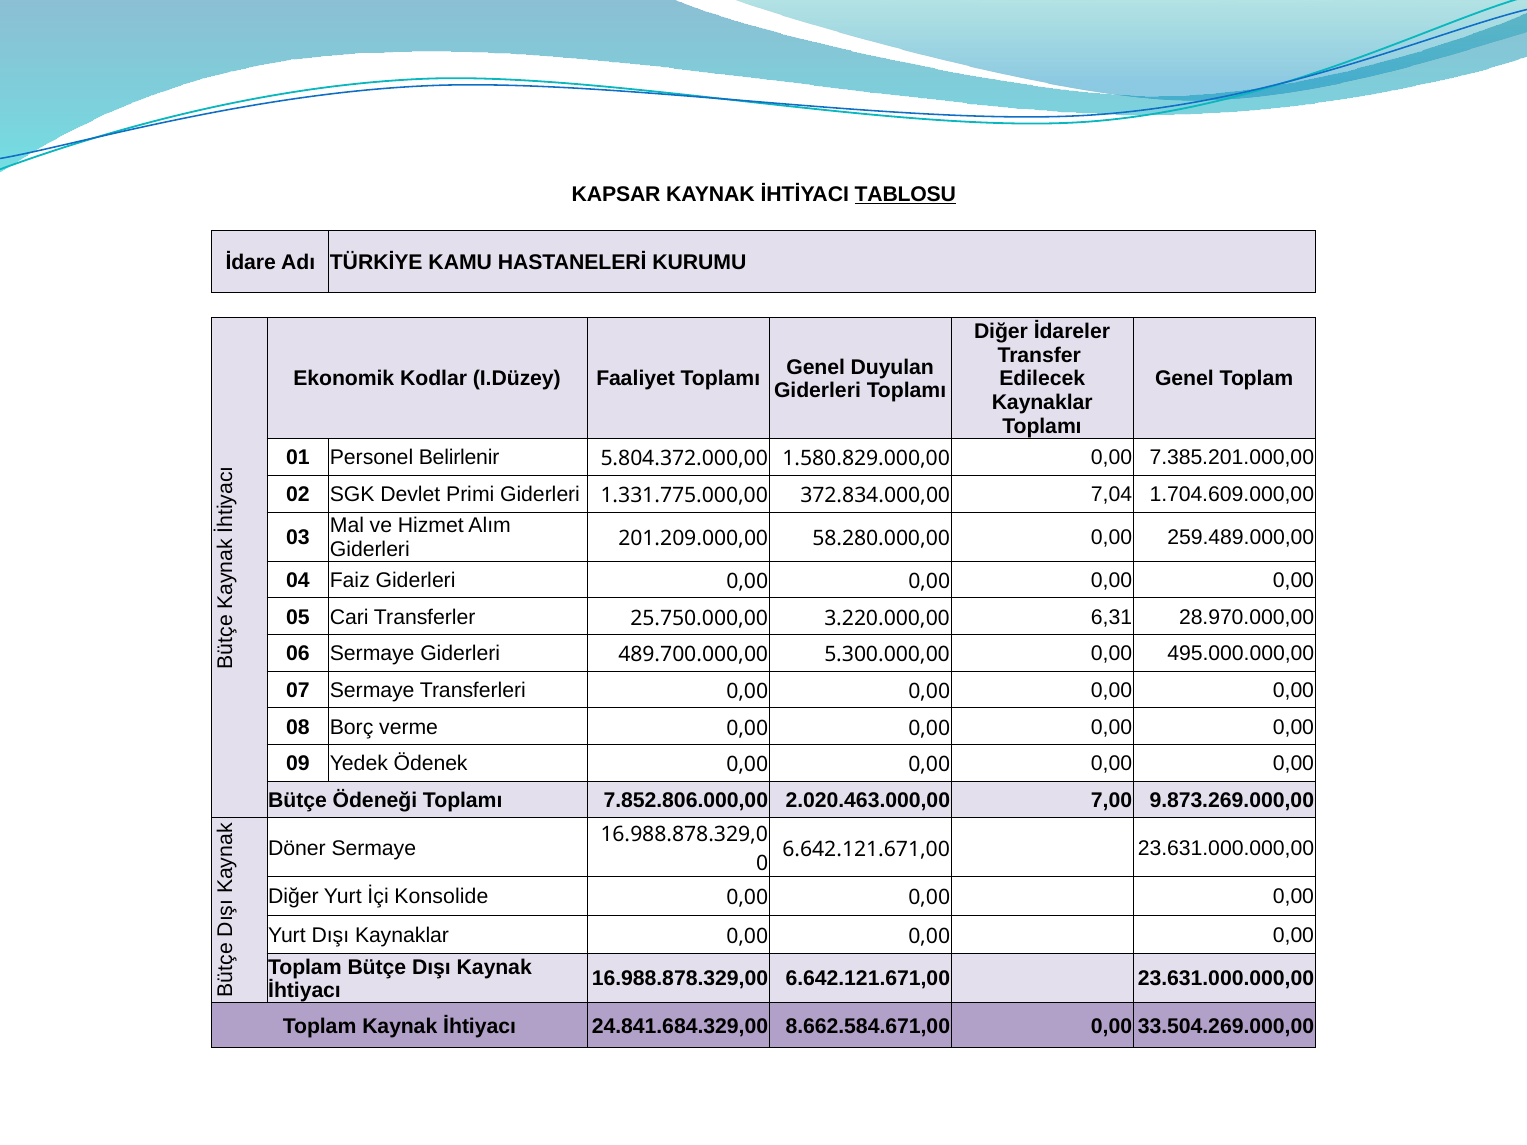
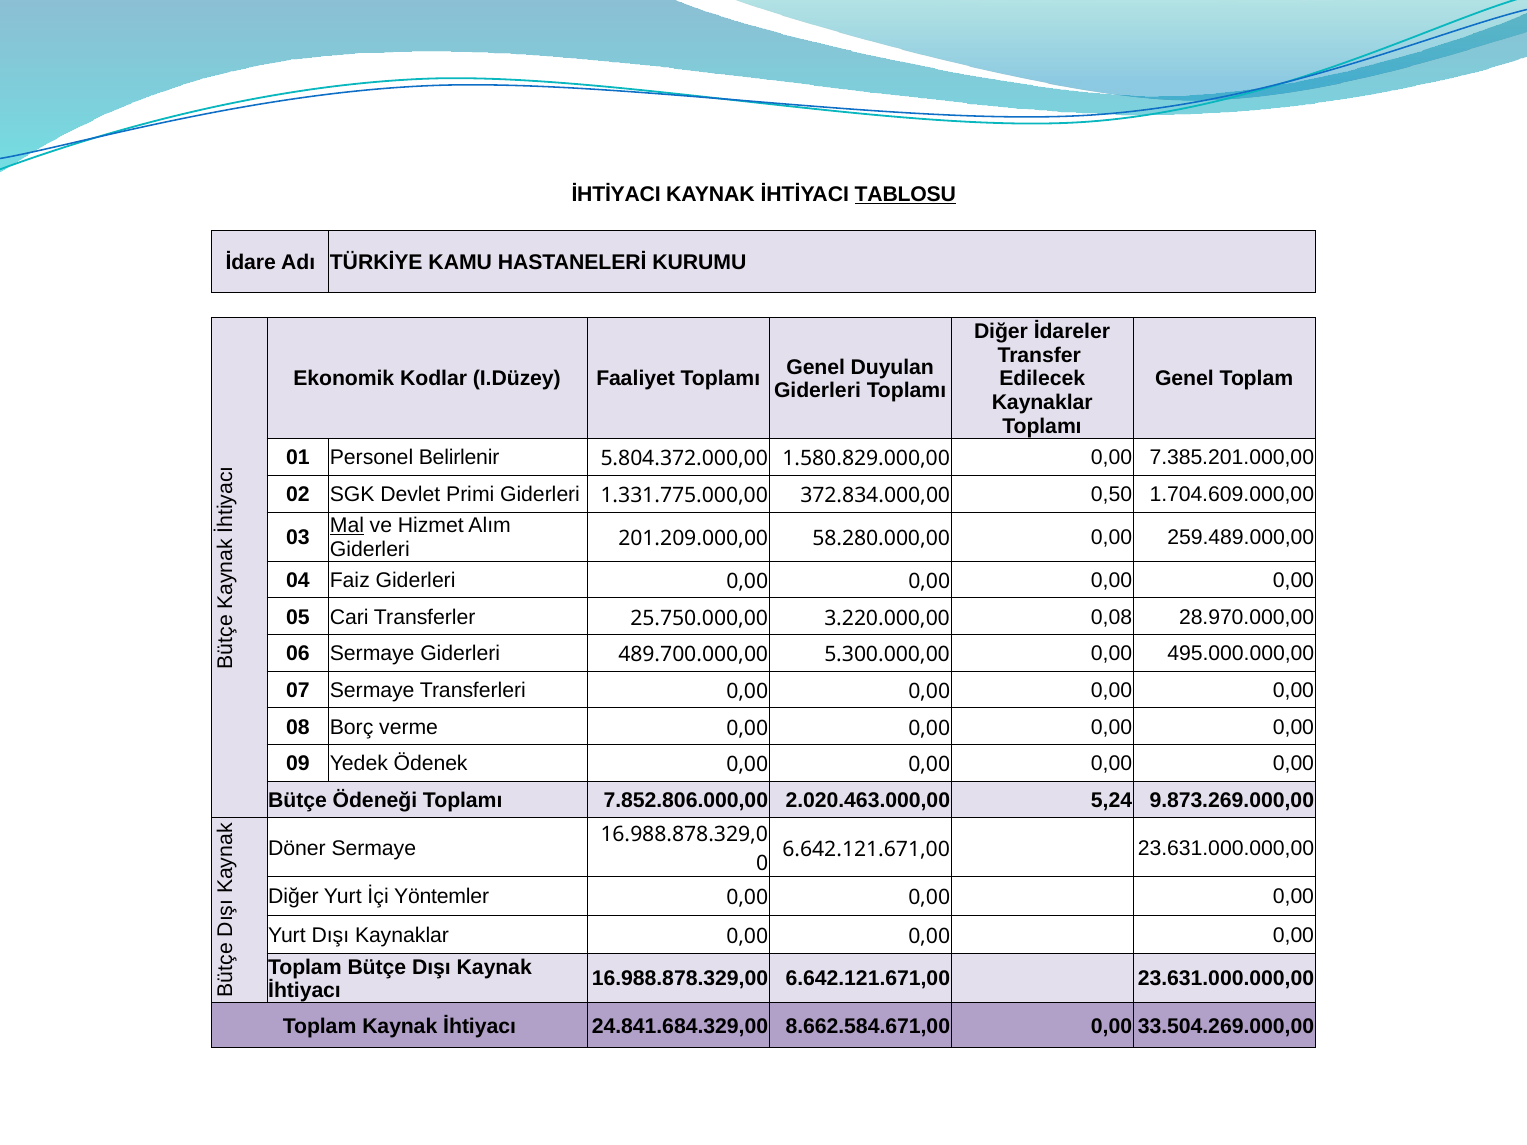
KAPSAR at (616, 194): KAPSAR -> İHTİYACI
7,04: 7,04 -> 0,50
Mal underline: none -> present
6,31: 6,31 -> 0,08
7,00: 7,00 -> 5,24
Konsolide: Konsolide -> Yöntemler
